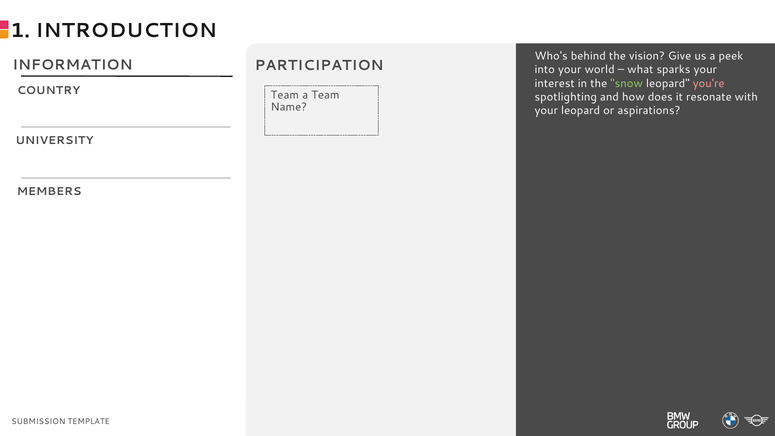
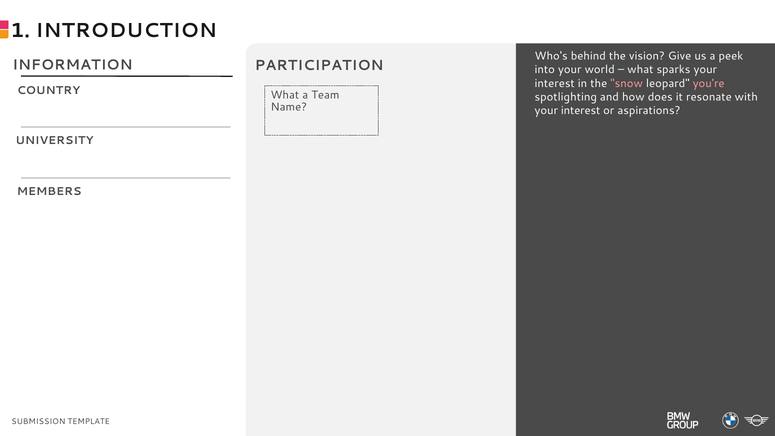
snow colour: light green -> pink
Team at (285, 95): Team -> What
leopard at (581, 110): leopard -> interest
